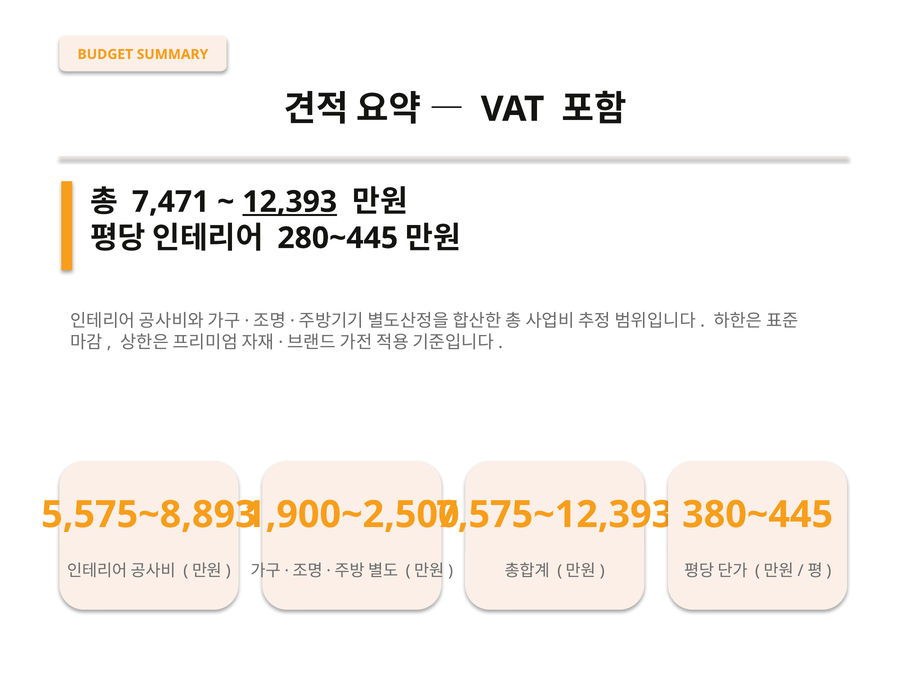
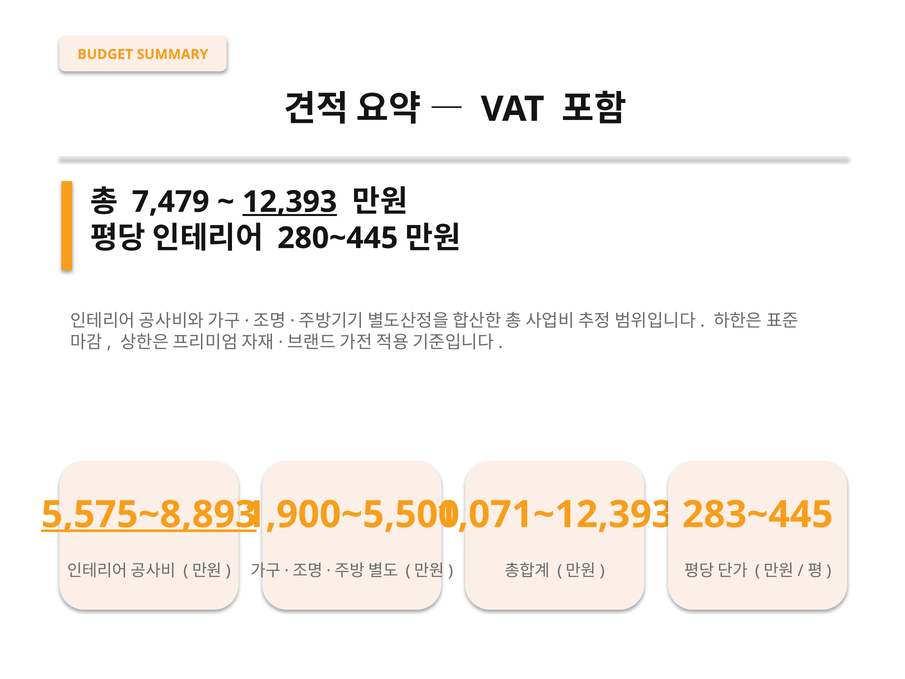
7,471: 7,471 -> 7,479
5,575~8,893 underline: none -> present
1,900~2,500: 1,900~2,500 -> 1,900~5,500
7,575~12,393: 7,575~12,393 -> 1,071~12,393
380~445: 380~445 -> 283~445
